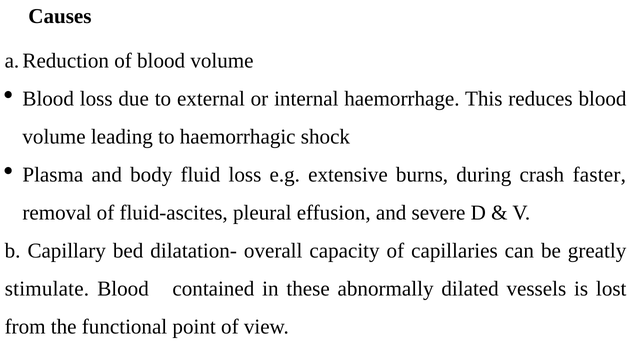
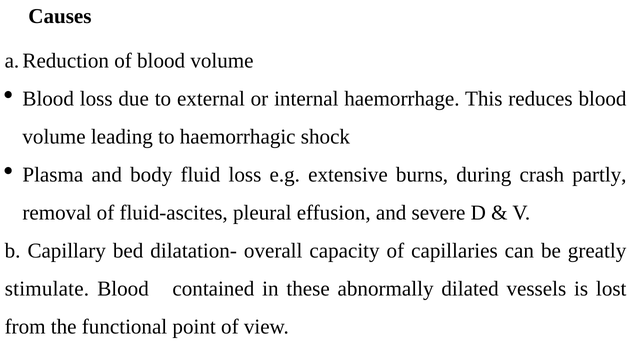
faster: faster -> partly
